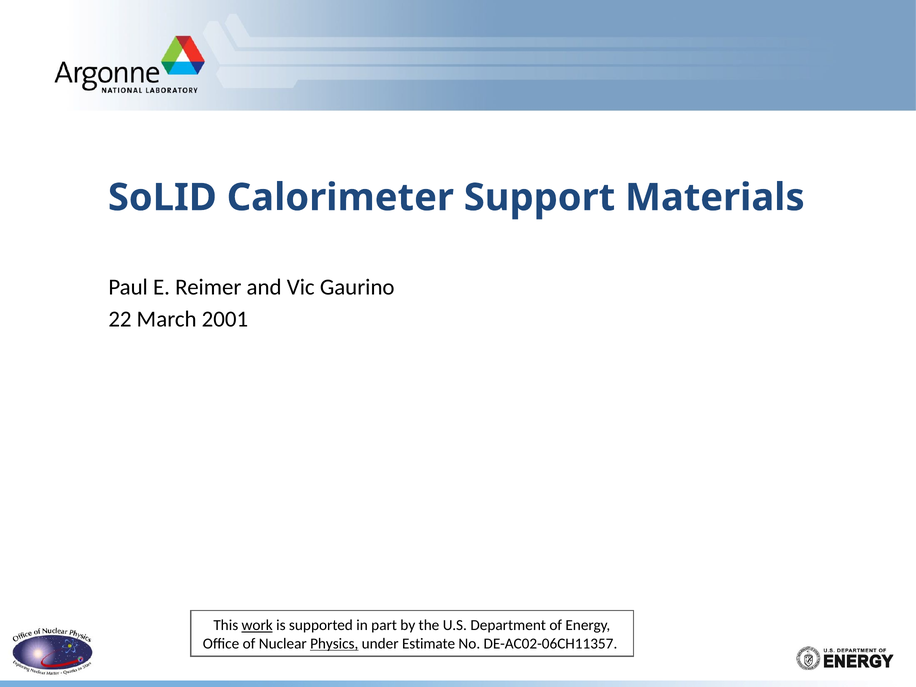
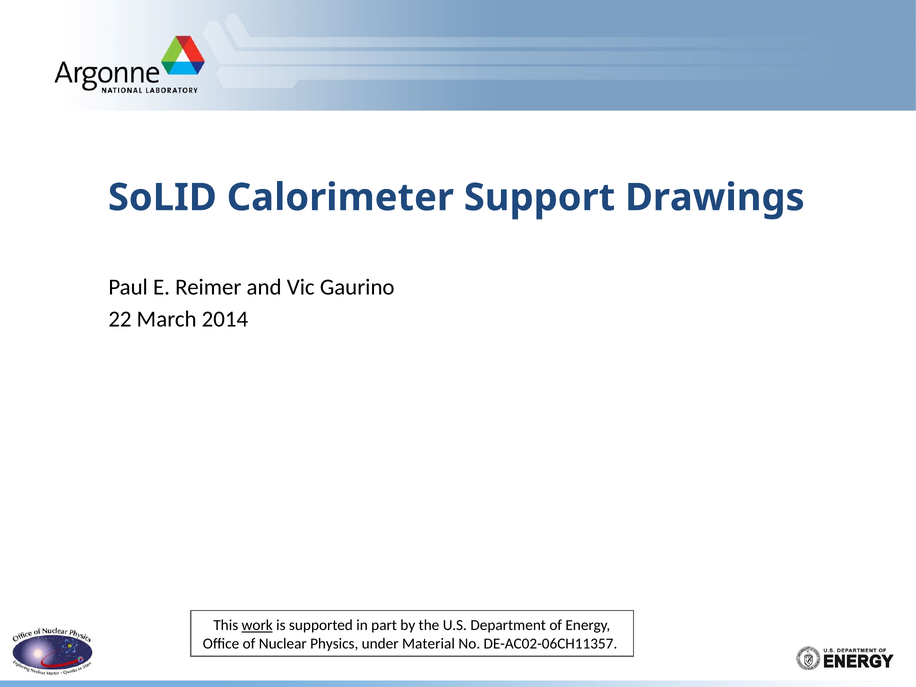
Materials: Materials -> Drawings
2001: 2001 -> 2014
Physics underline: present -> none
Estimate: Estimate -> Material
